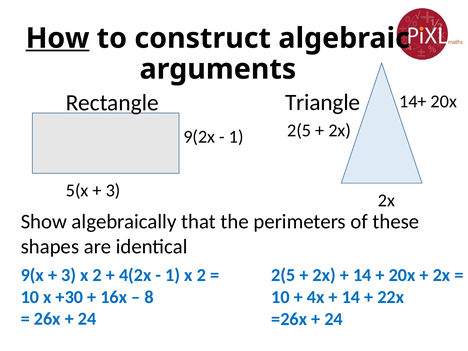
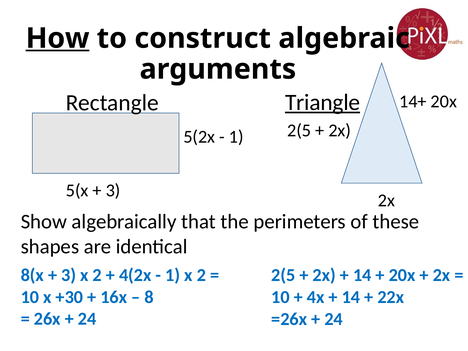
Triangle underline: none -> present
9(2x: 9(2x -> 5(2x
9(x: 9(x -> 8(x
